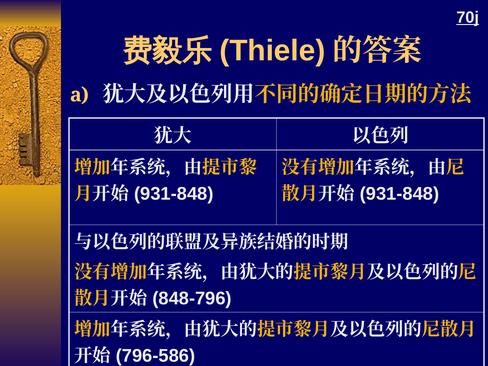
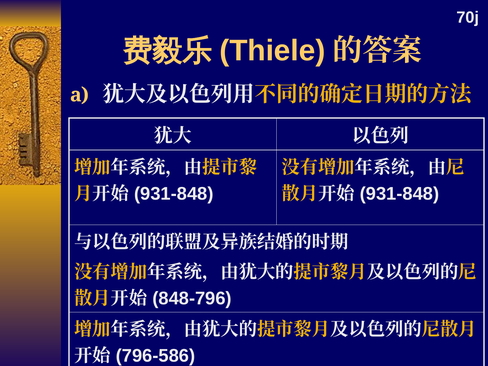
70j underline: present -> none
